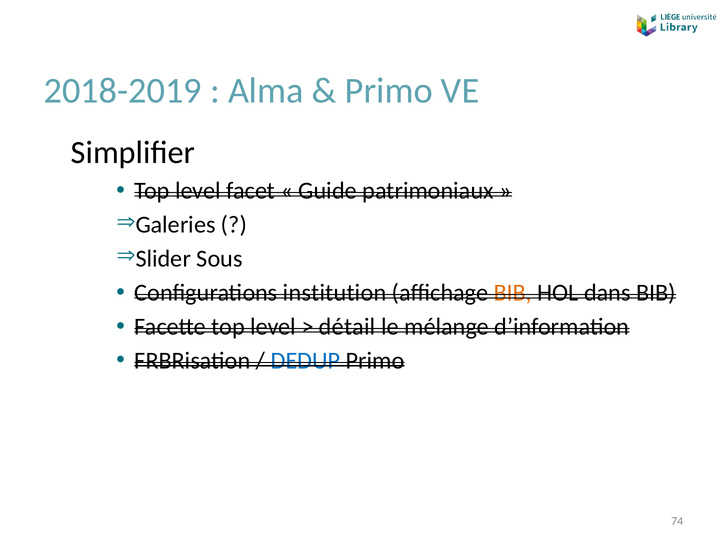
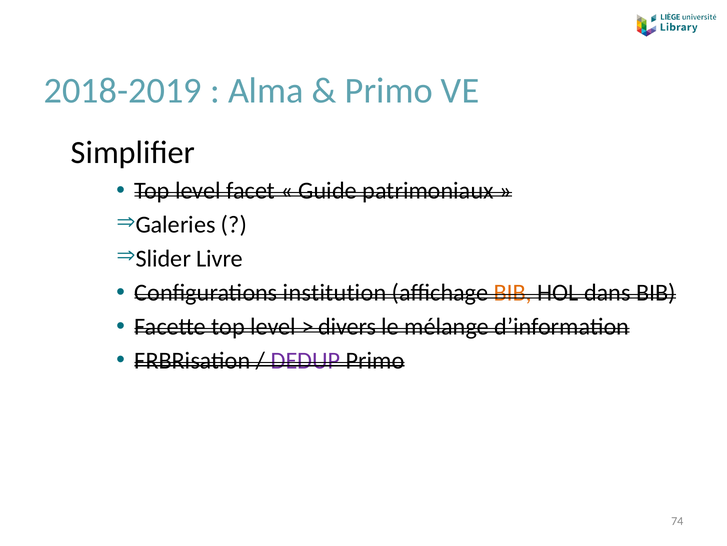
Sous: Sous -> Livre
détail: détail -> divers
DEDUP colour: blue -> purple
